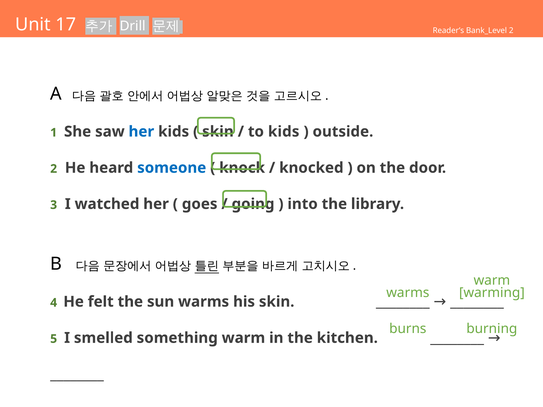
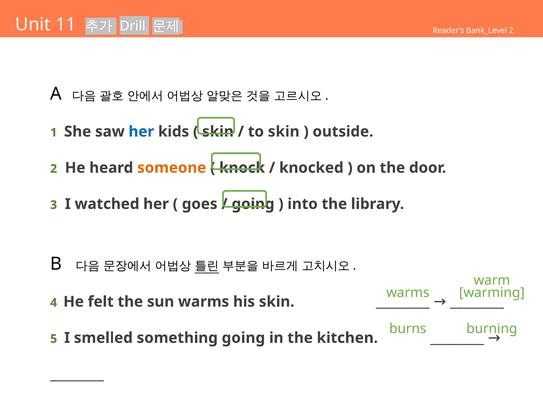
17: 17 -> 11
to kids: kids -> skin
someone colour: blue -> orange
something warm: warm -> going
